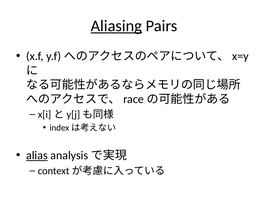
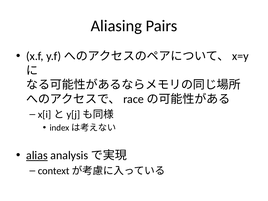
Aliasing underline: present -> none
